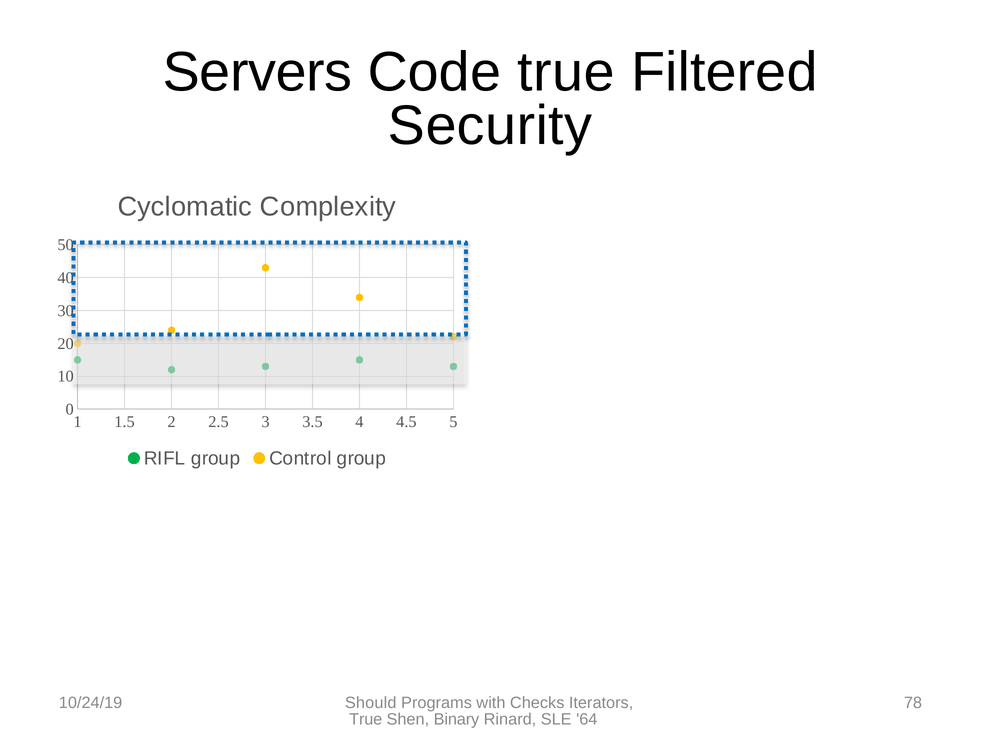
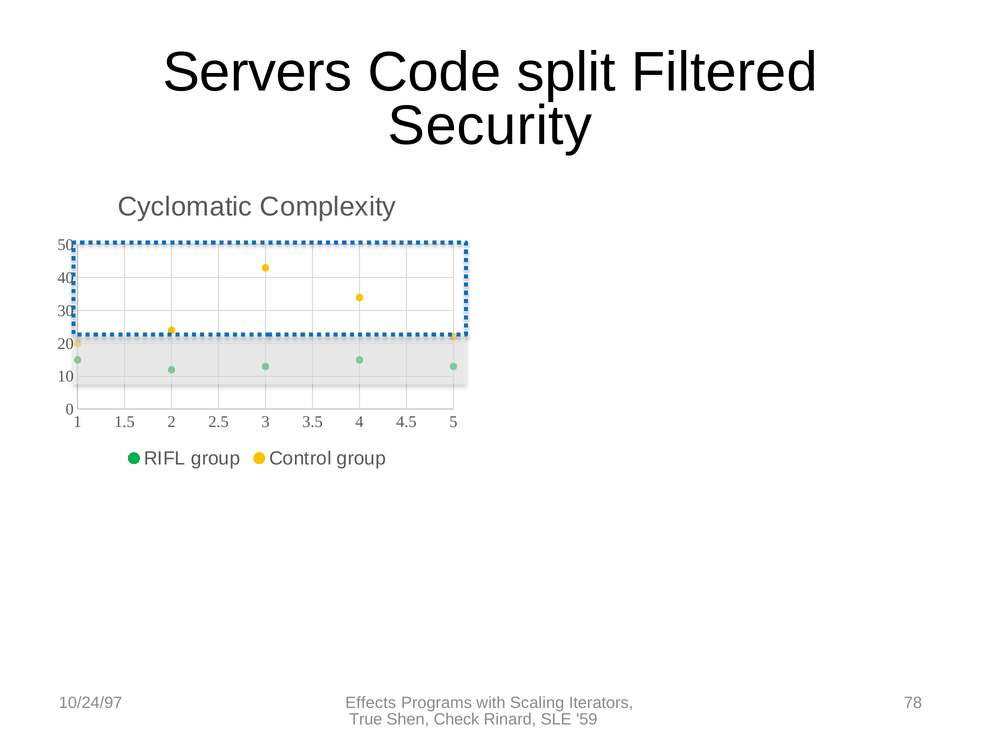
Code true: true -> split
10/24/19: 10/24/19 -> 10/24/97
Should: Should -> Effects
Checks: Checks -> Scaling
Binary: Binary -> Check
64: 64 -> 59
